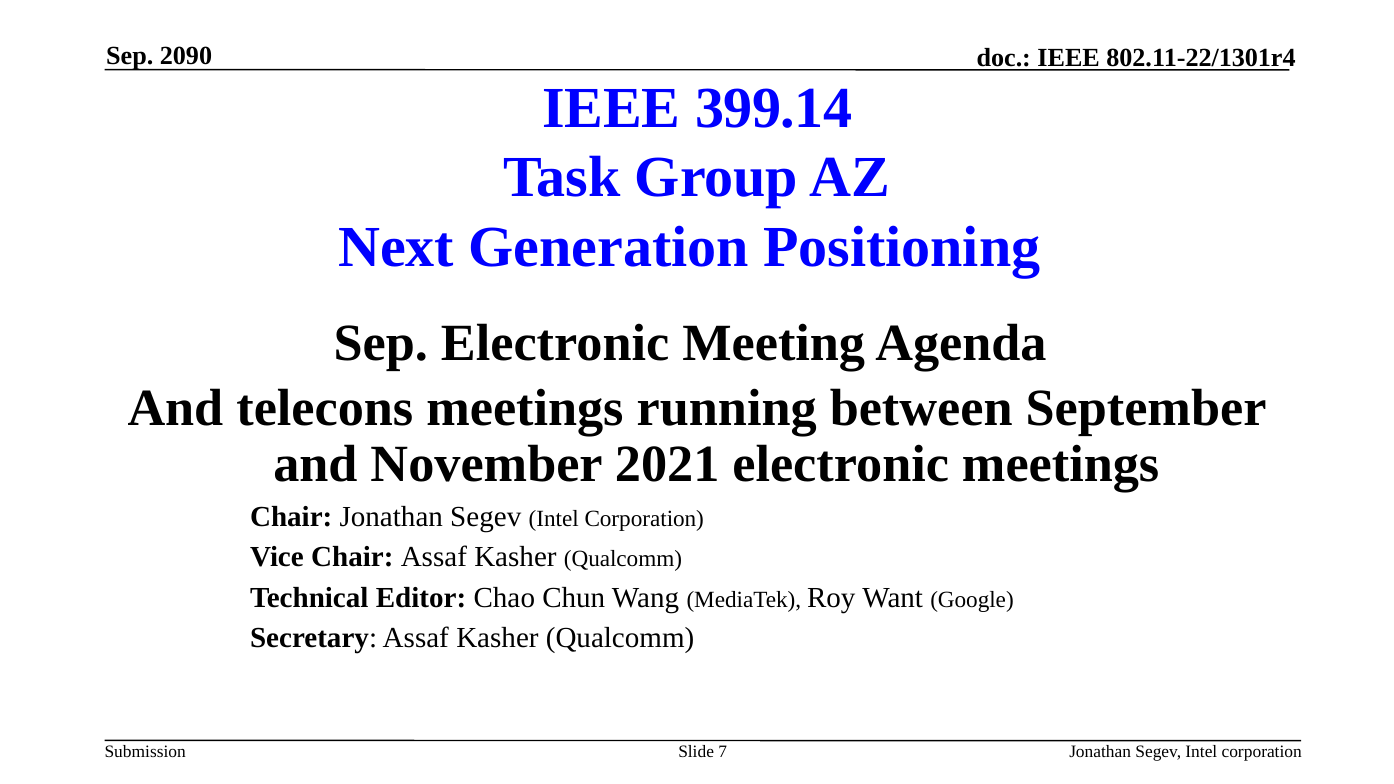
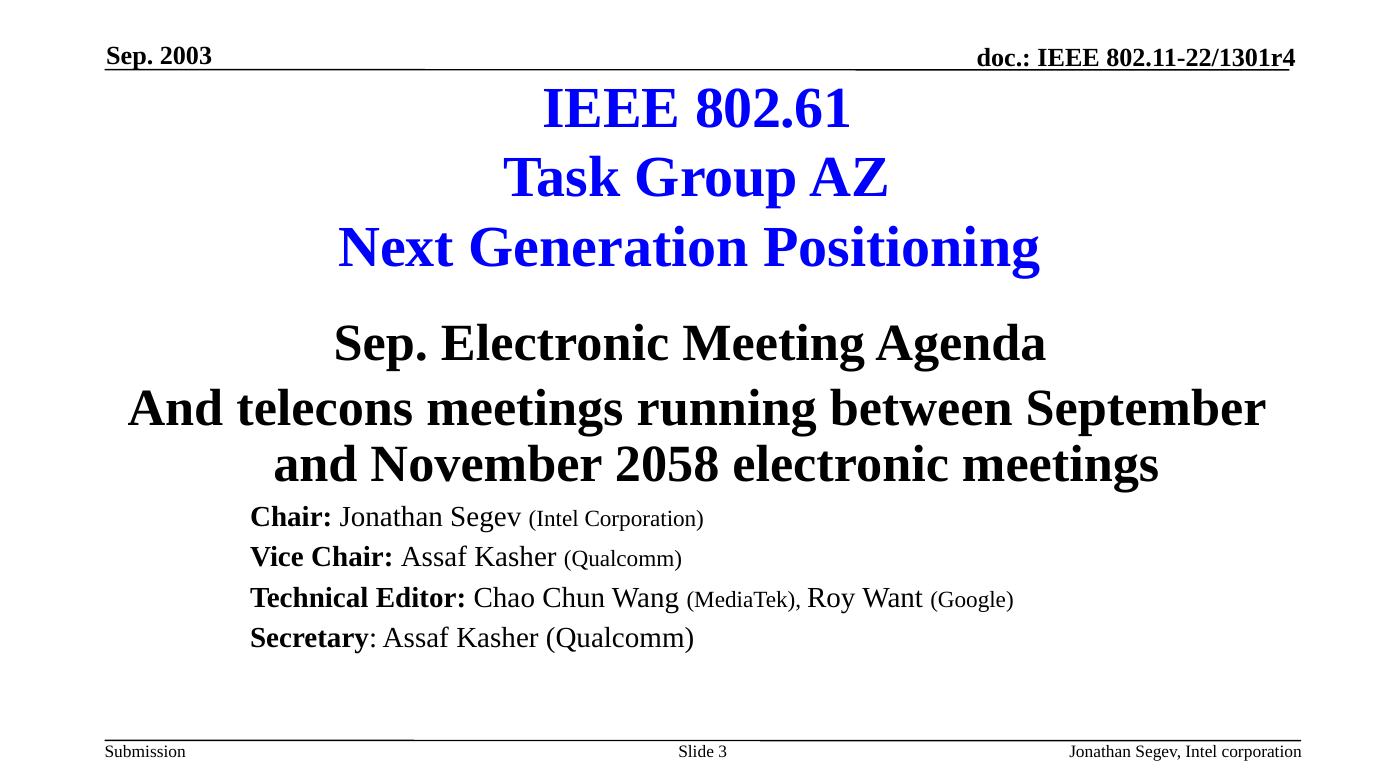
2090: 2090 -> 2003
399.14: 399.14 -> 802.61
2021: 2021 -> 2058
7: 7 -> 3
